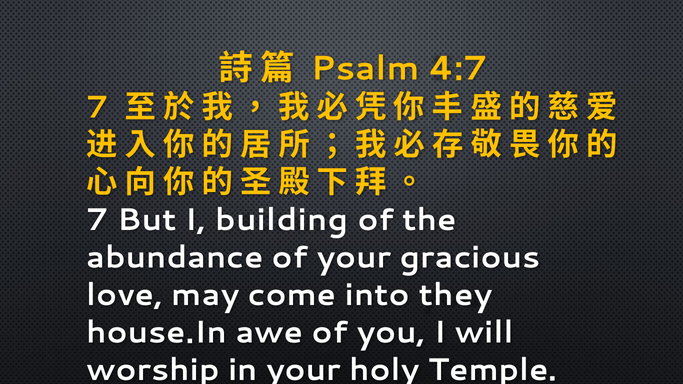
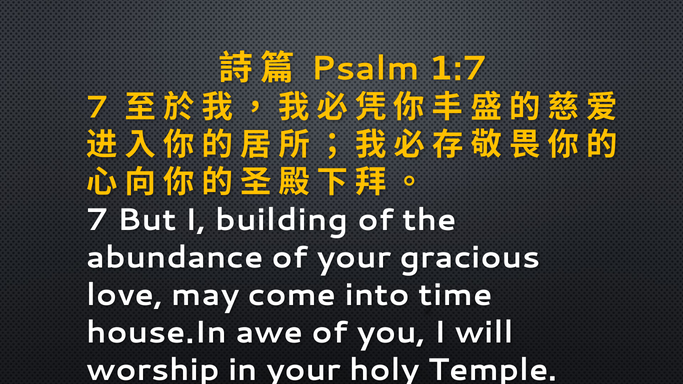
4:7: 4:7 -> 1:7
they: they -> time
